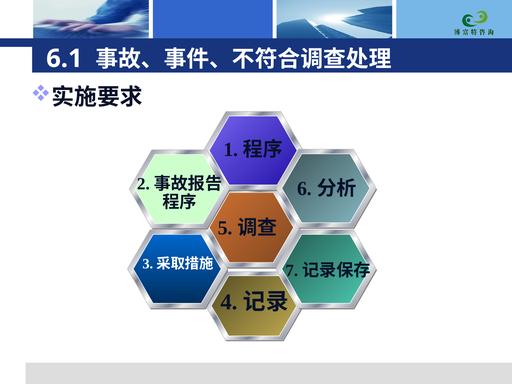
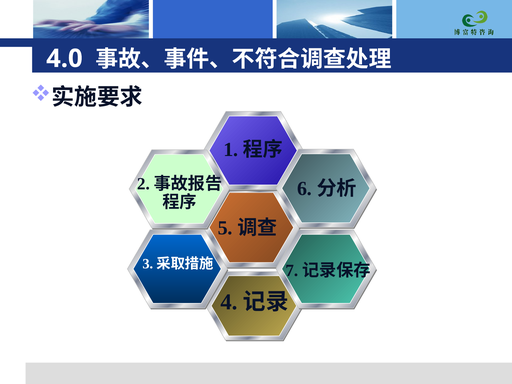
6.1: 6.1 -> 4.0
